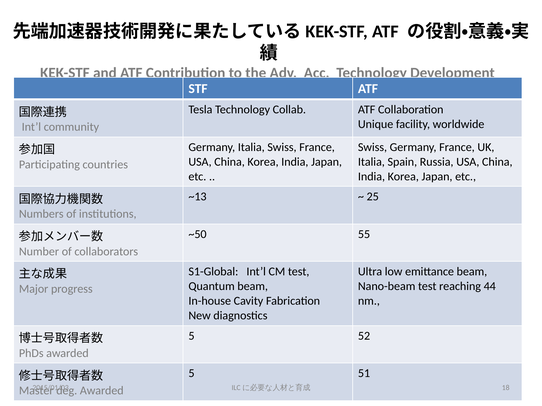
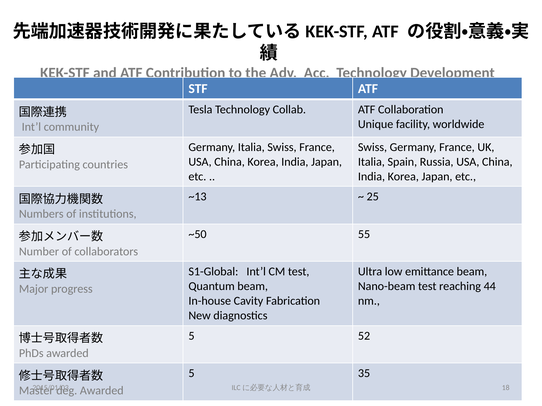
51: 51 -> 35
